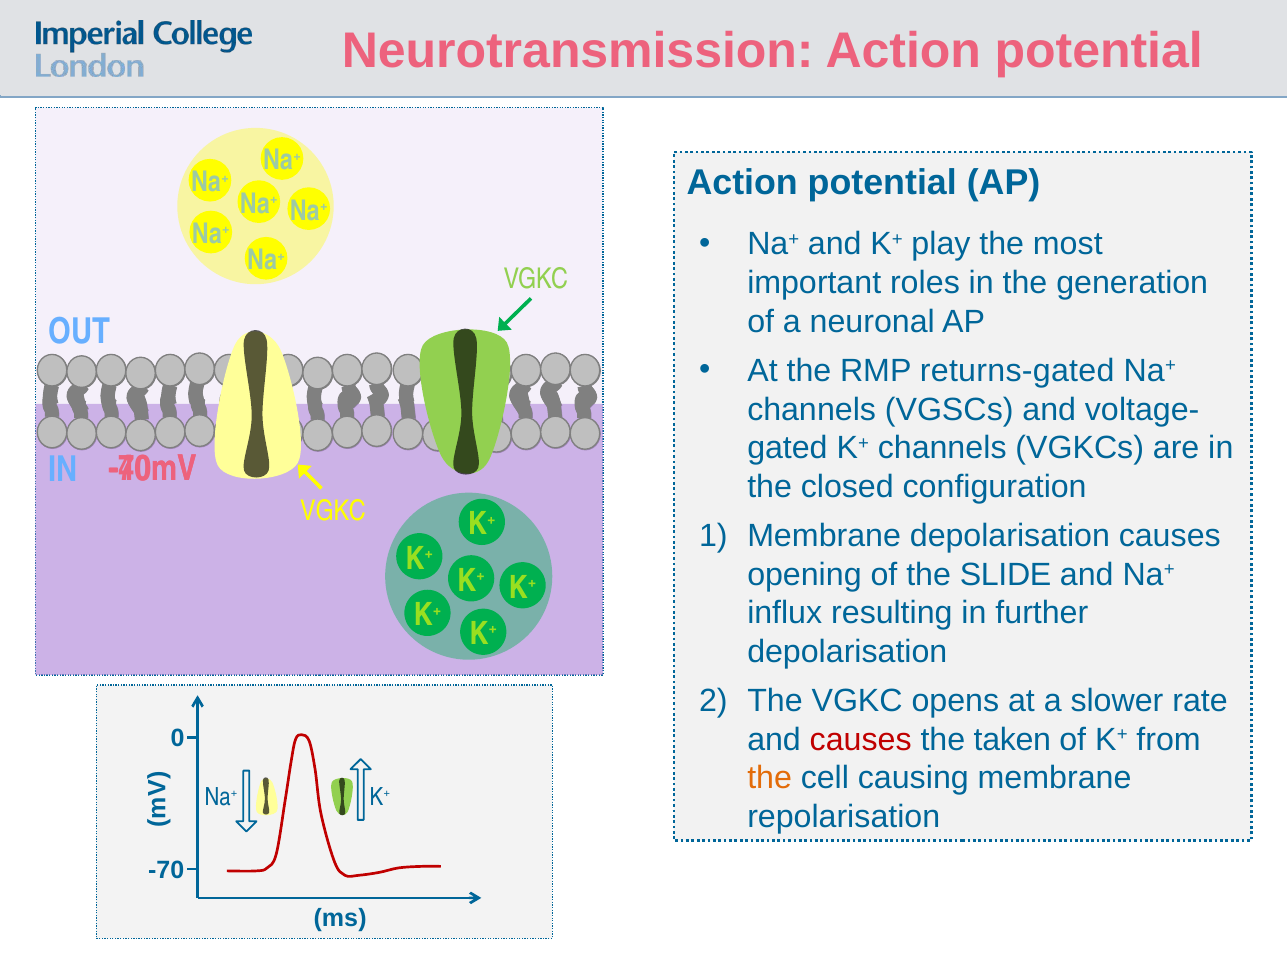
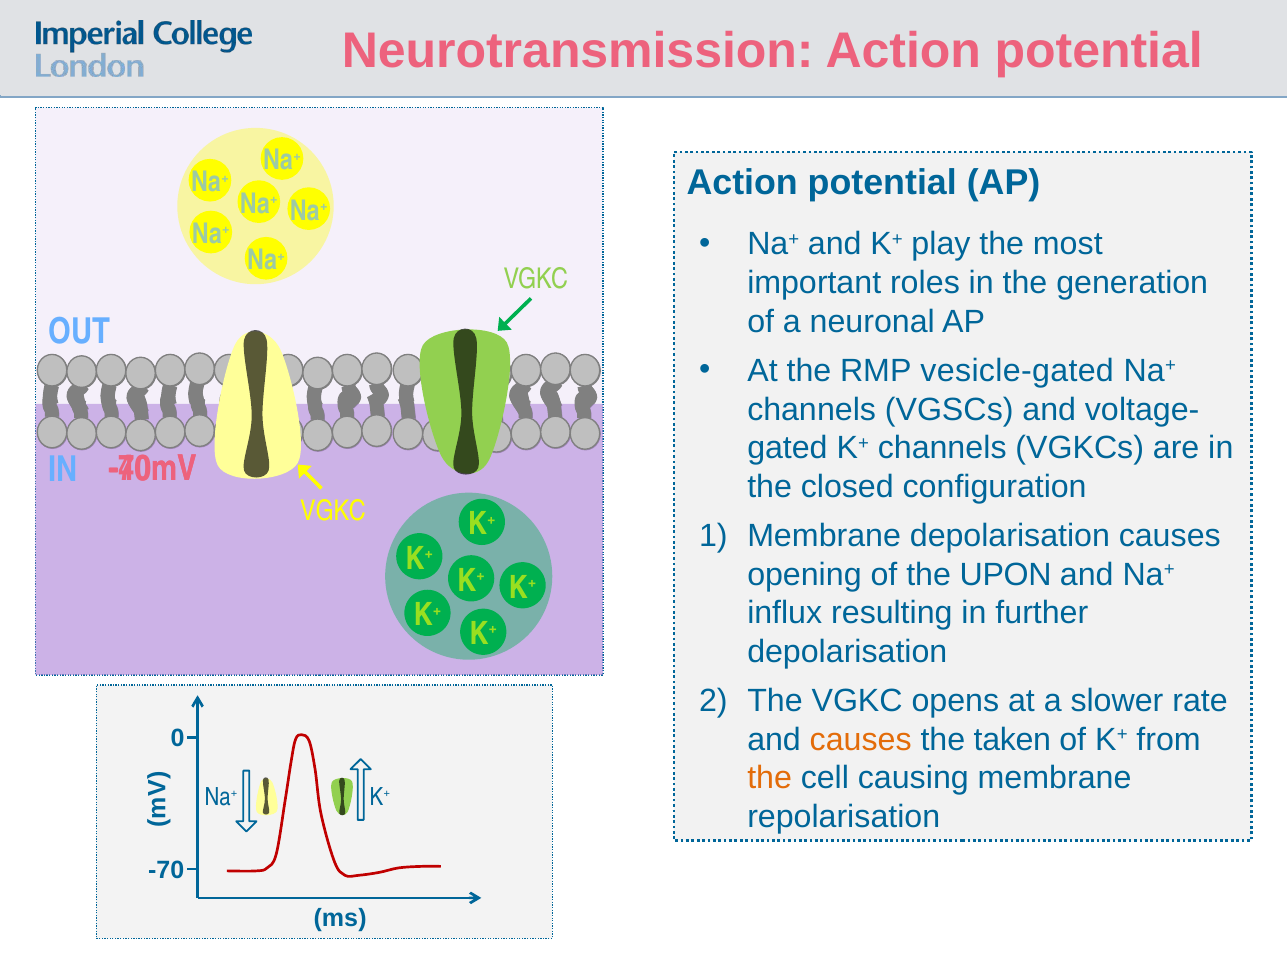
returns-gated: returns-gated -> vesicle-gated
SLIDE: SLIDE -> UPON
causes at (861, 740) colour: red -> orange
